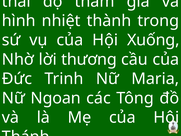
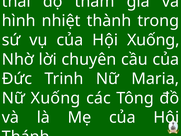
thương: thương -> chuyên
Nữ Ngoan: Ngoan -> Xuống
